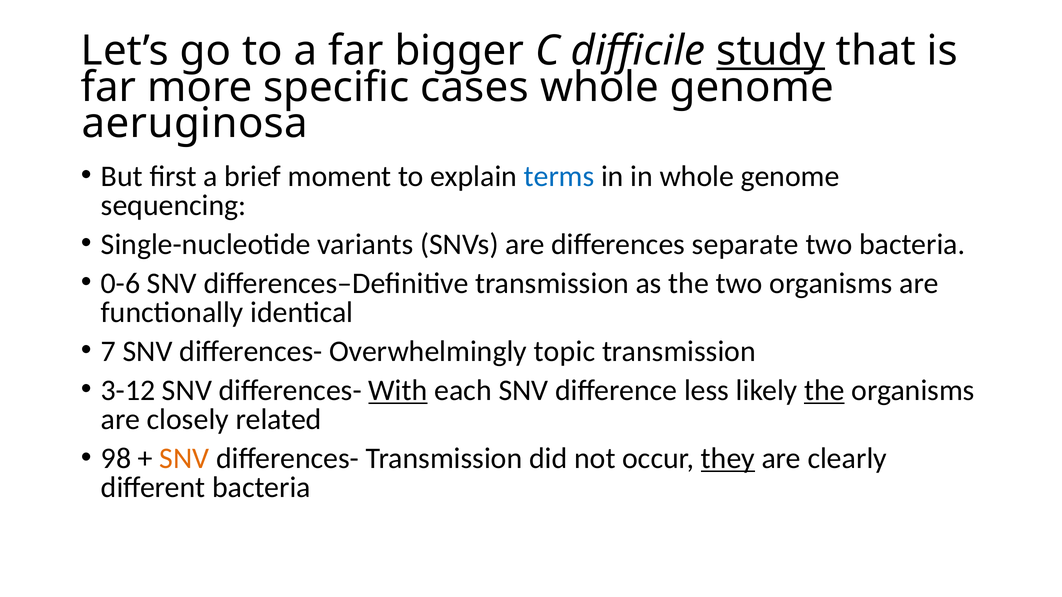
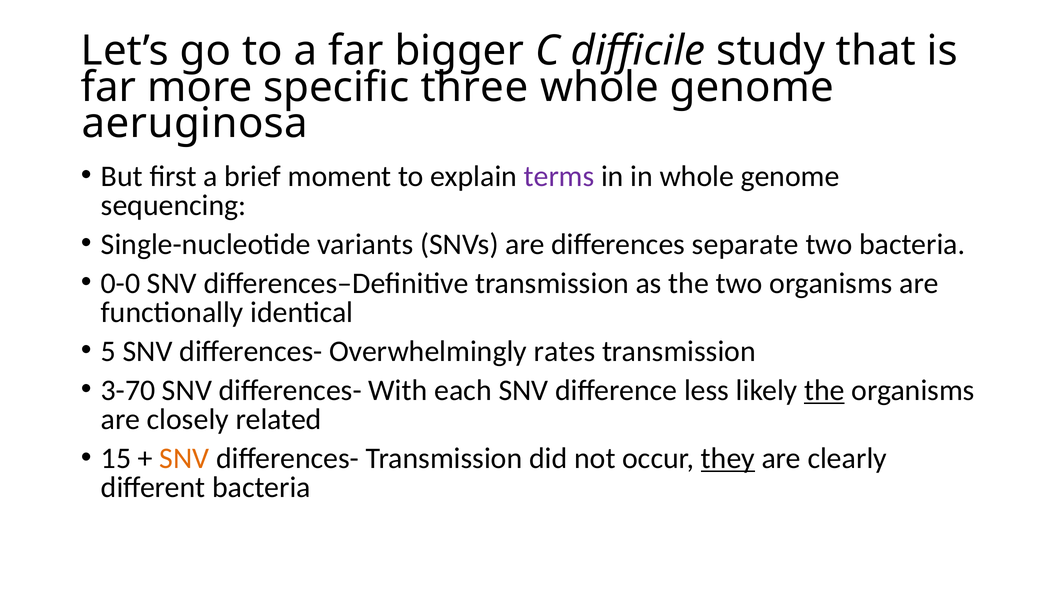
study underline: present -> none
cases: cases -> three
terms colour: blue -> purple
0-6: 0-6 -> 0-0
7: 7 -> 5
topic: topic -> rates
3-12: 3-12 -> 3-70
With underline: present -> none
98: 98 -> 15
